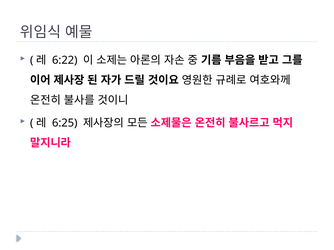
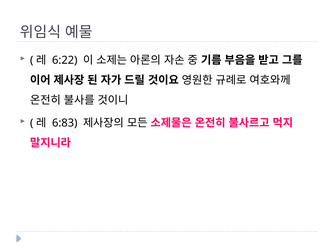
6:25: 6:25 -> 6:83
